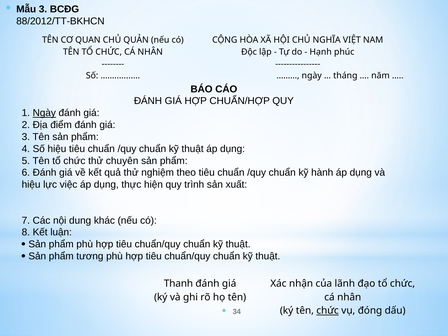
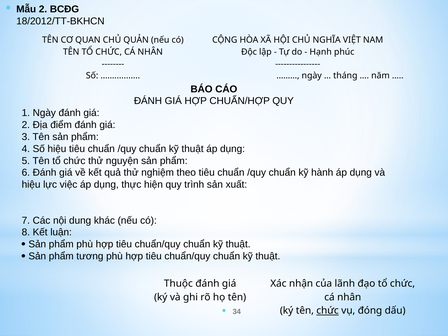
Mẫu 3: 3 -> 2
88/2012/TT-BKHCN: 88/2012/TT-BKHCN -> 18/2012/TT-BKHCN
Ngày at (44, 113) underline: present -> none
chuyên: chuyên -> nguyện
Thanh: Thanh -> Thuộc
